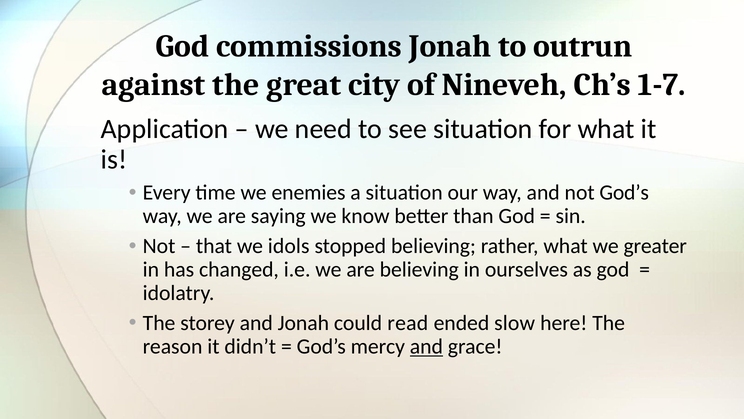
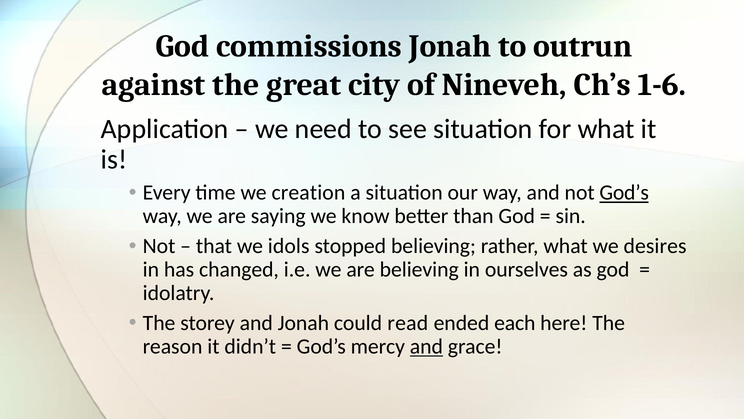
1-7: 1-7 -> 1-6
enemies: enemies -> creation
God’s at (624, 193) underline: none -> present
greater: greater -> desires
slow: slow -> each
